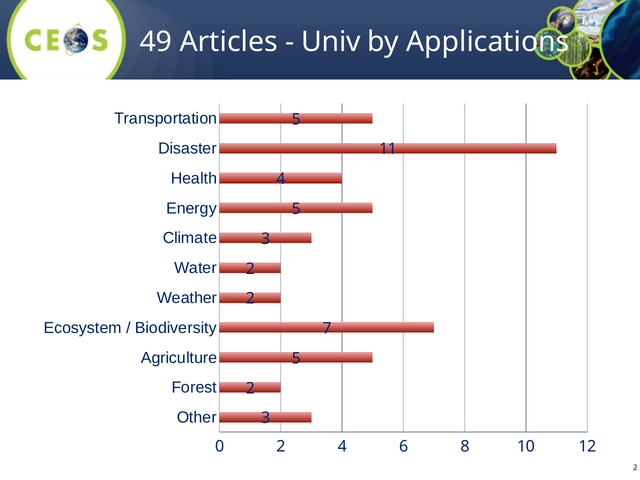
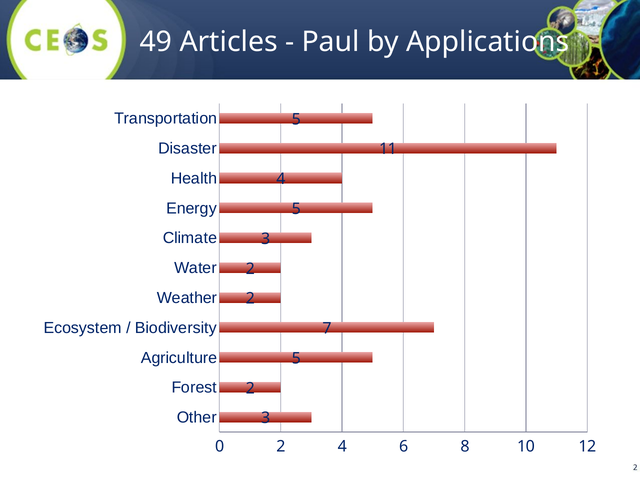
Univ: Univ -> Paul
